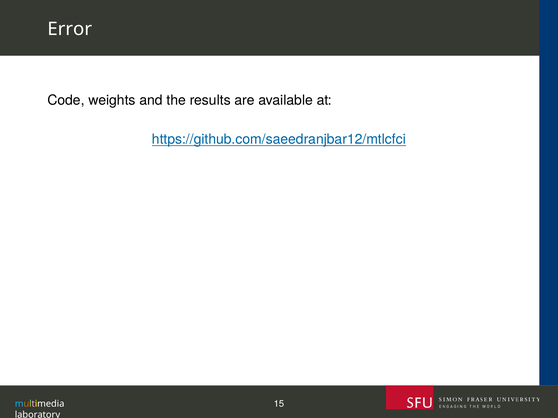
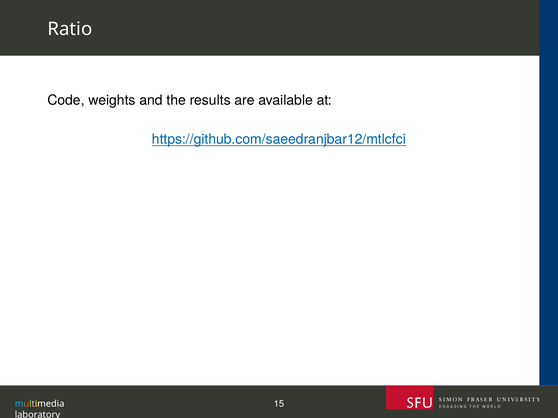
Error: Error -> Ratio
